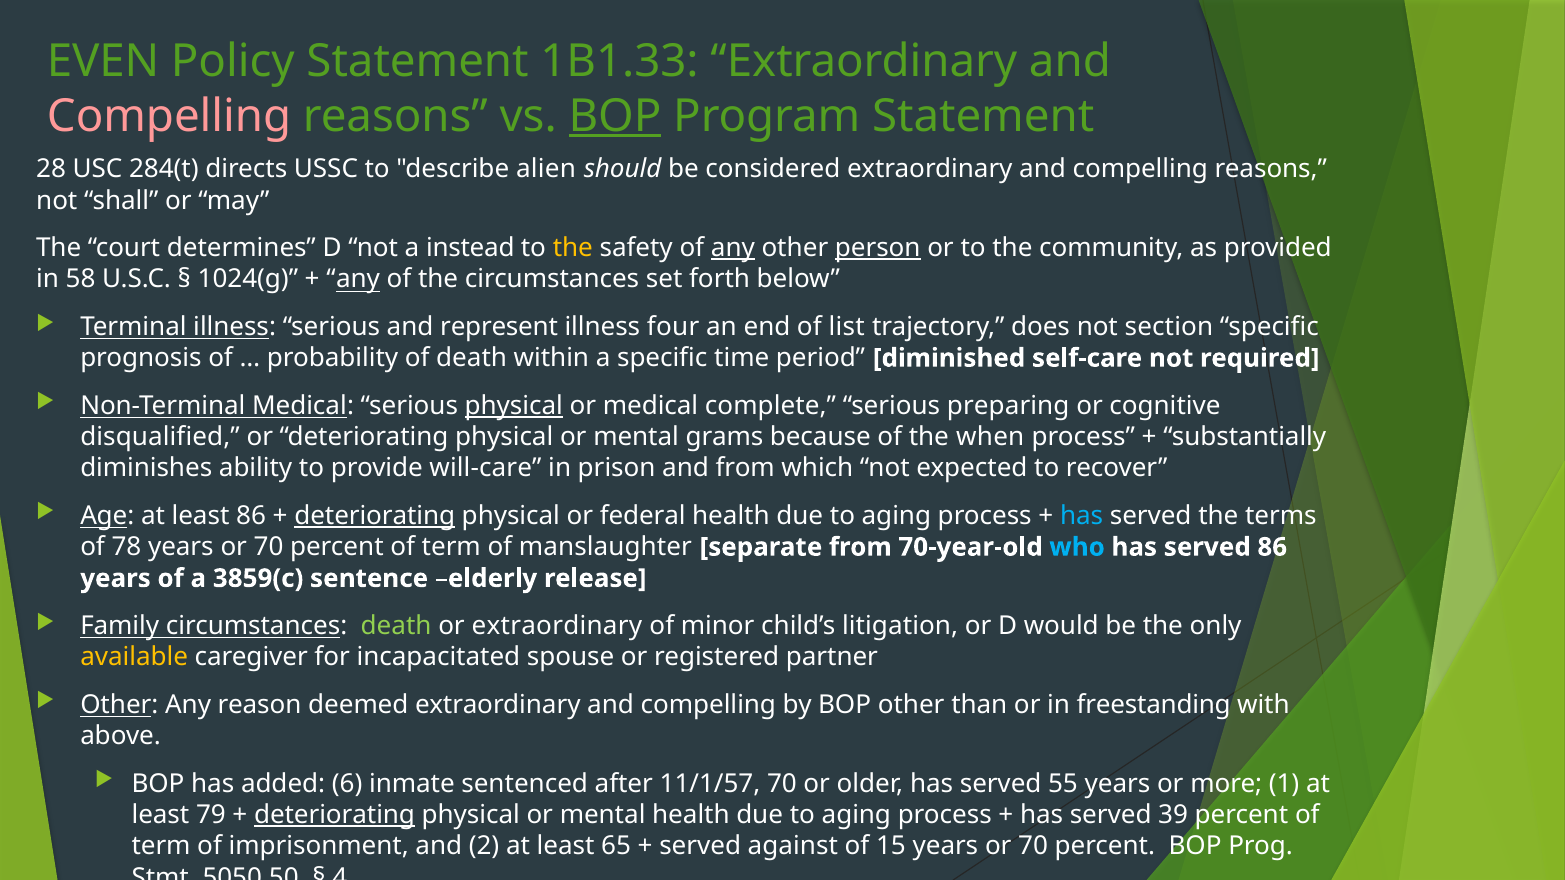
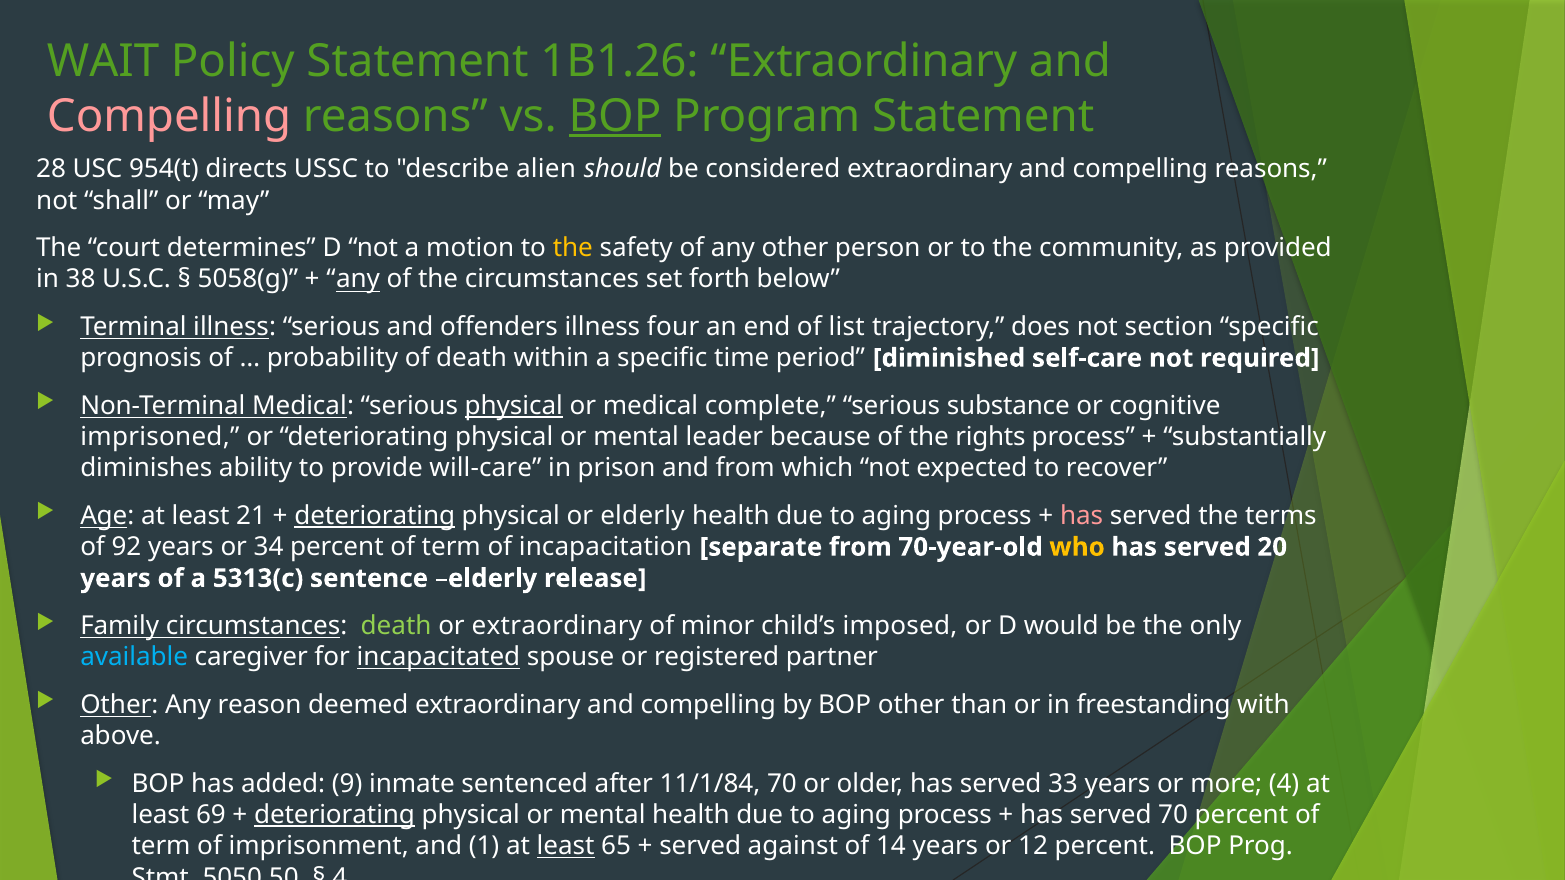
EVEN: EVEN -> WAIT
1B1.33: 1B1.33 -> 1B1.26
284(t: 284(t -> 954(t
instead: instead -> motion
any at (733, 248) underline: present -> none
person underline: present -> none
58: 58 -> 38
1024(g: 1024(g -> 5058(g
represent: represent -> offenders
preparing: preparing -> substance
disqualified: disqualified -> imprisoned
grams: grams -> leader
when: when -> rights
least 86: 86 -> 21
or federal: federal -> elderly
has at (1082, 516) colour: light blue -> pink
78: 78 -> 92
70 at (269, 547): 70 -> 34
manslaughter: manslaughter -> incapacitation
who colour: light blue -> yellow
served 86: 86 -> 20
3859(c: 3859(c -> 5313(c
litigation: litigation -> imposed
available colour: yellow -> light blue
incapacitated underline: none -> present
6: 6 -> 9
11/1/57: 11/1/57 -> 11/1/84
55: 55 -> 33
more 1: 1 -> 4
79: 79 -> 69
served 39: 39 -> 70
2: 2 -> 1
least at (566, 847) underline: none -> present
15: 15 -> 14
70 at (1033, 847): 70 -> 12
